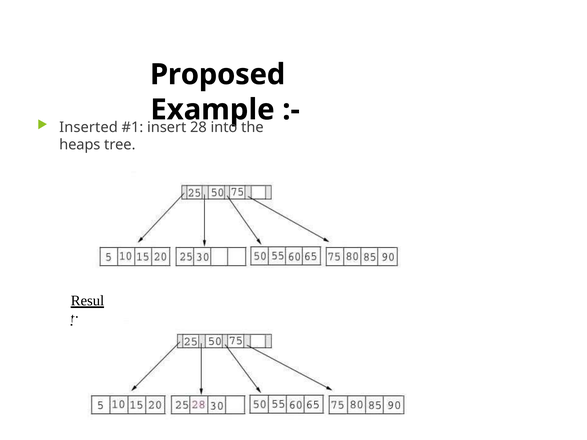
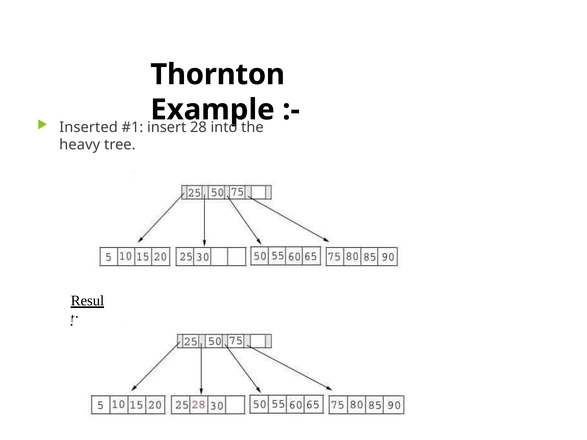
Proposed: Proposed -> Thornton
heaps: heaps -> heavy
